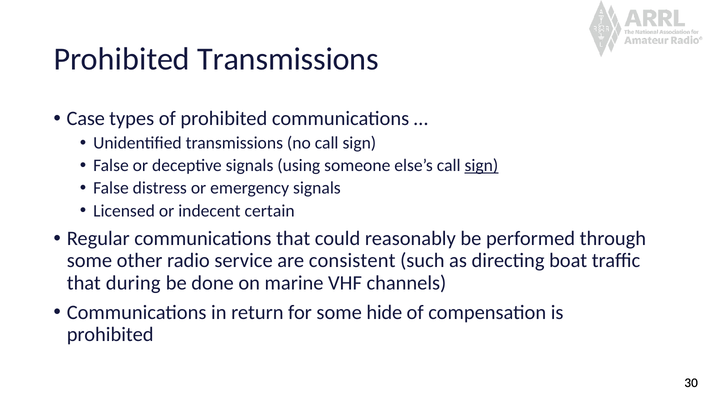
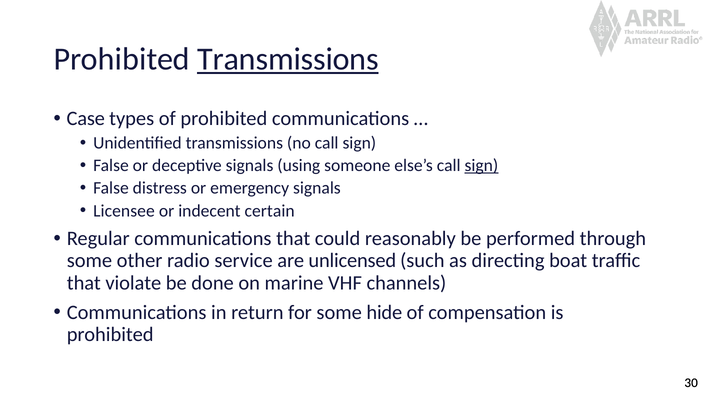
Transmissions at (288, 59) underline: none -> present
Licensed: Licensed -> Licensee
consistent: consistent -> unlicensed
during: during -> violate
